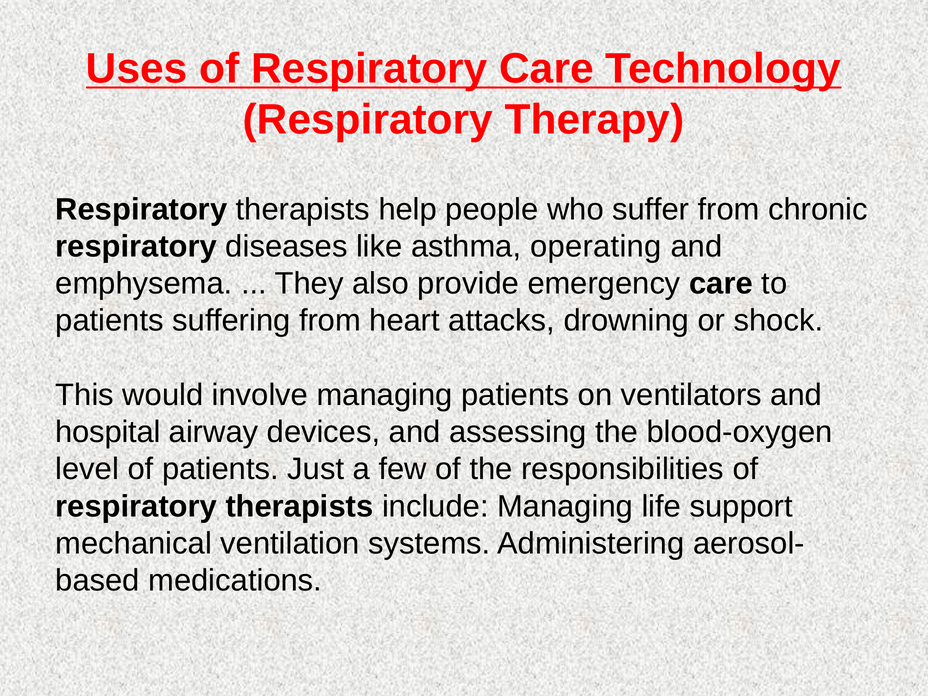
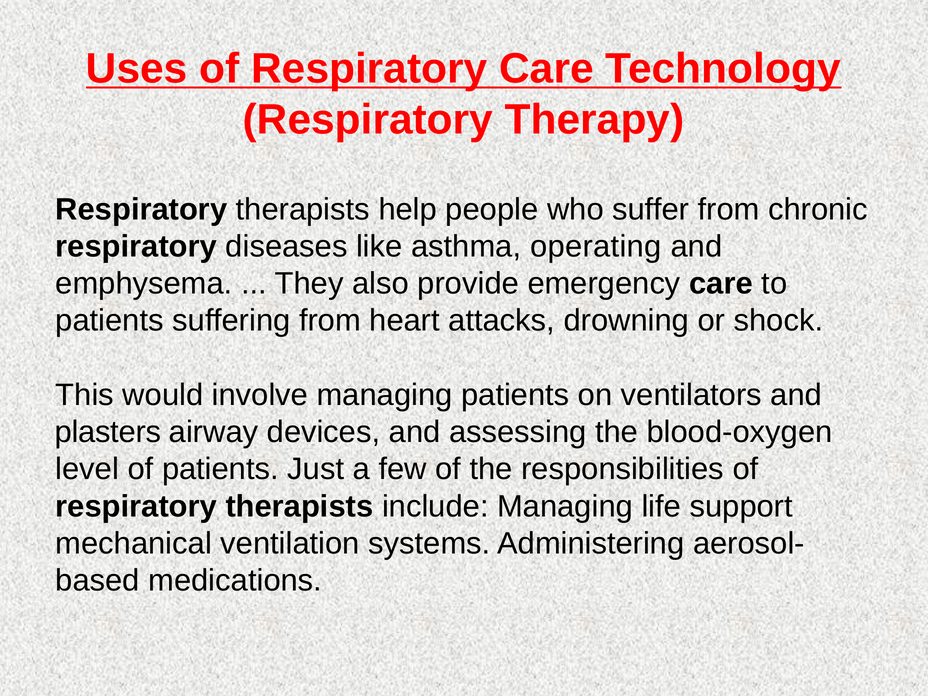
hospital: hospital -> plasters
